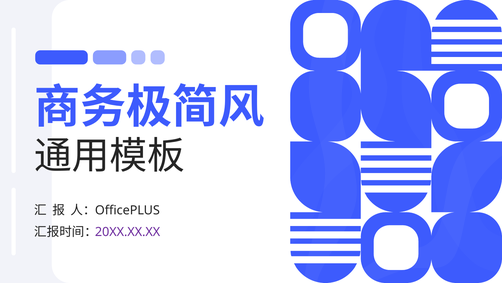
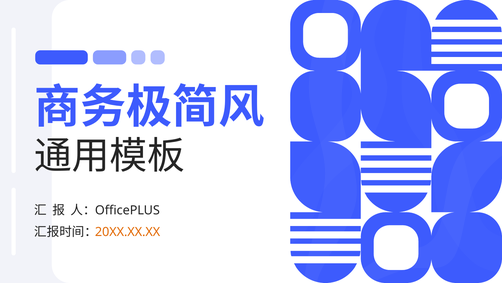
20XX.XX.XX colour: purple -> orange
